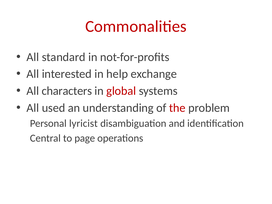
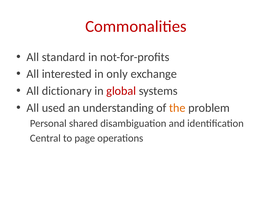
help: help -> only
characters: characters -> dictionary
the colour: red -> orange
lyricist: lyricist -> shared
